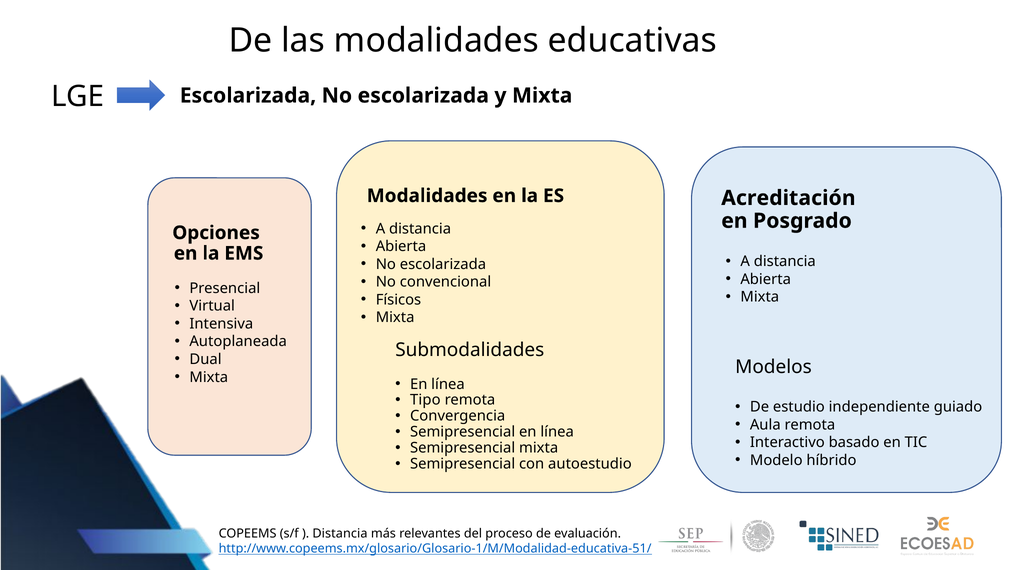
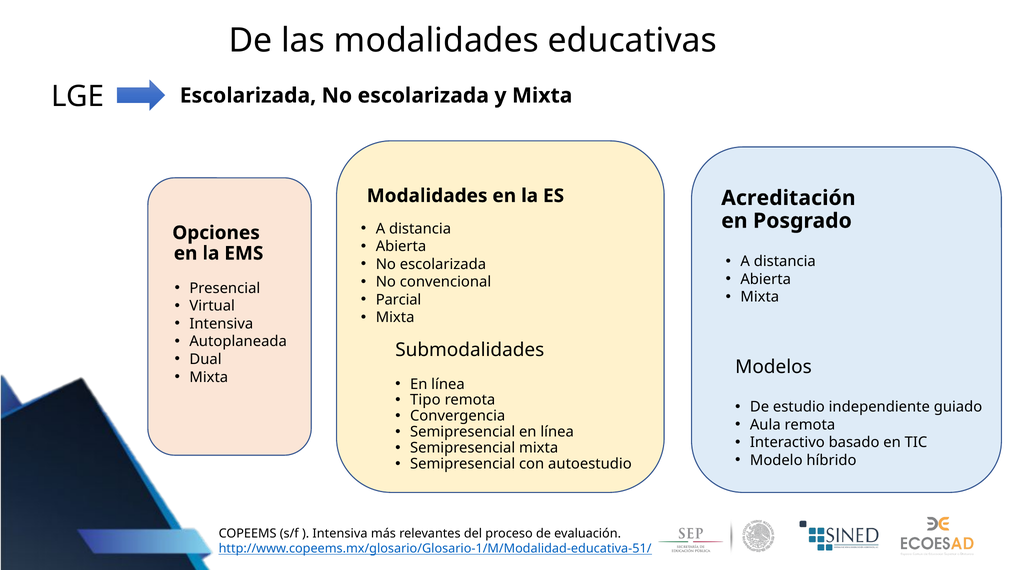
Físicos: Físicos -> Parcial
Distancia at (340, 534): Distancia -> Intensiva
